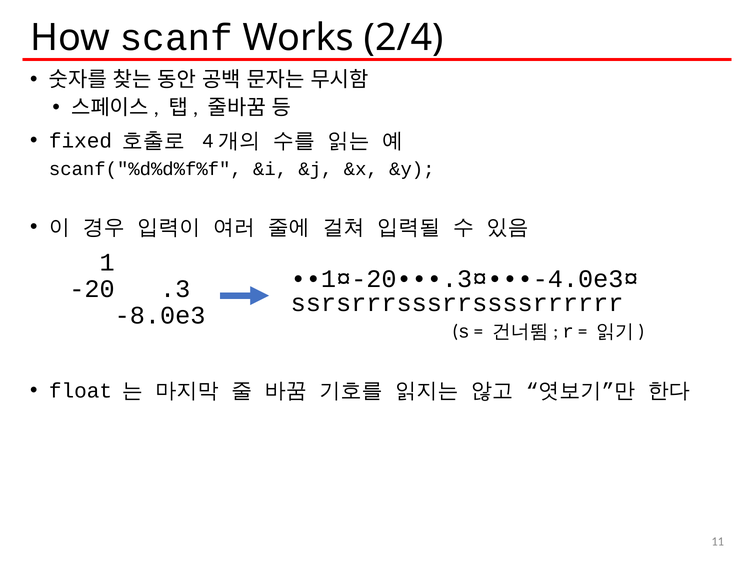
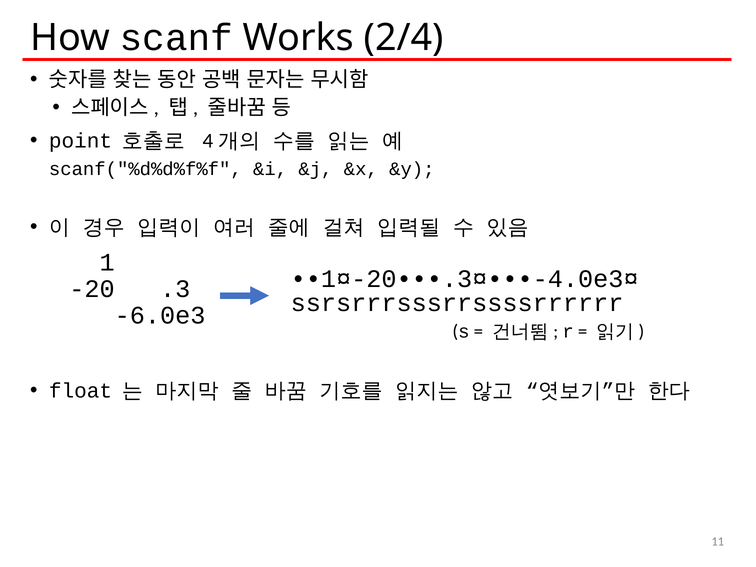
fixed: fixed -> point
-8.0e3: -8.0e3 -> -6.0e3
